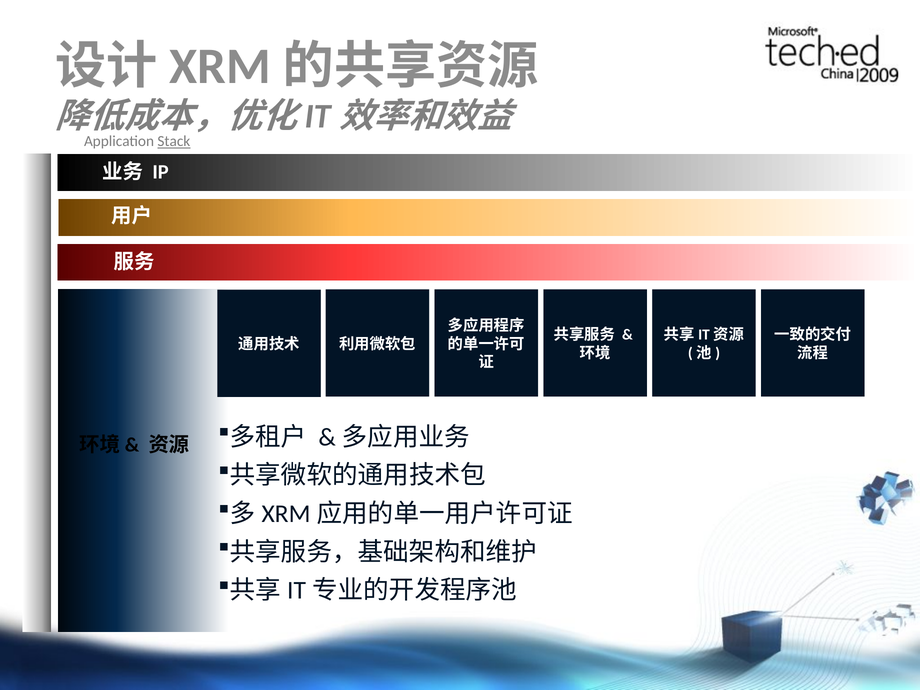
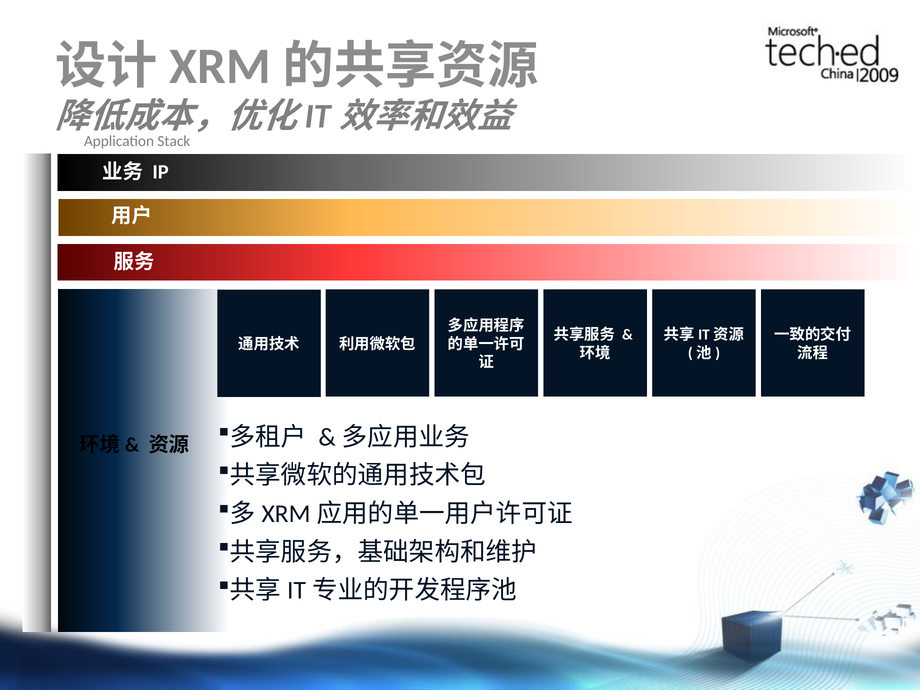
Stack underline: present -> none
